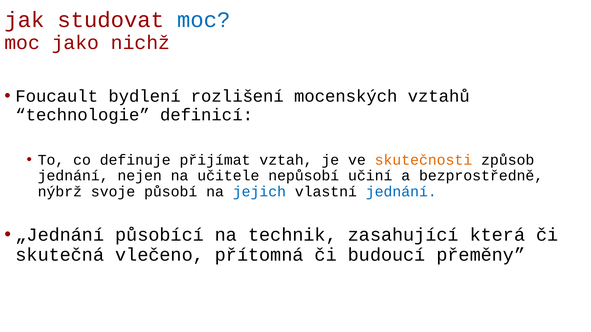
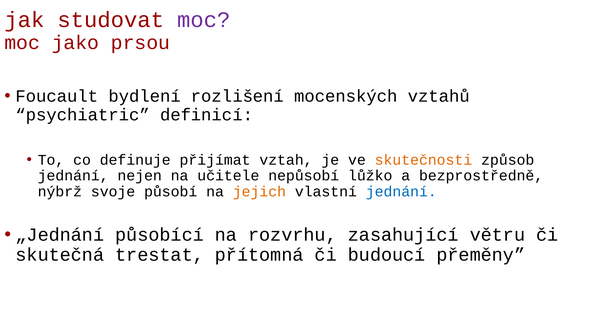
moc at (204, 20) colour: blue -> purple
nichž: nichž -> prsou
technologie: technologie -> psychiatric
učiní: učiní -> lůžko
jejich colour: blue -> orange
technik: technik -> rozvrhu
která: která -> větru
vlečeno: vlečeno -> trestat
